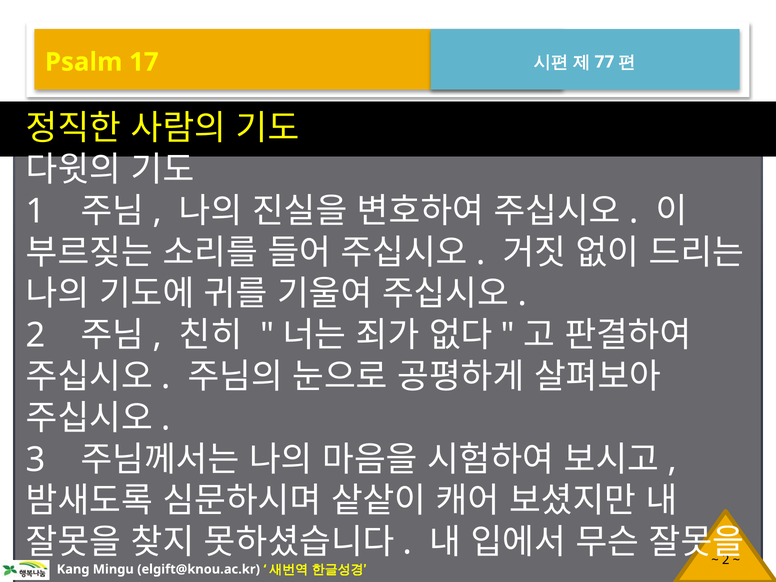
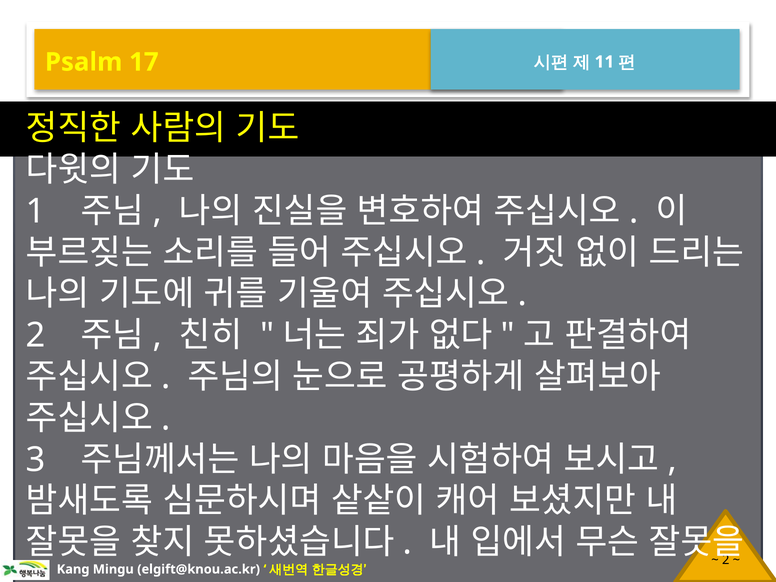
77: 77 -> 11
